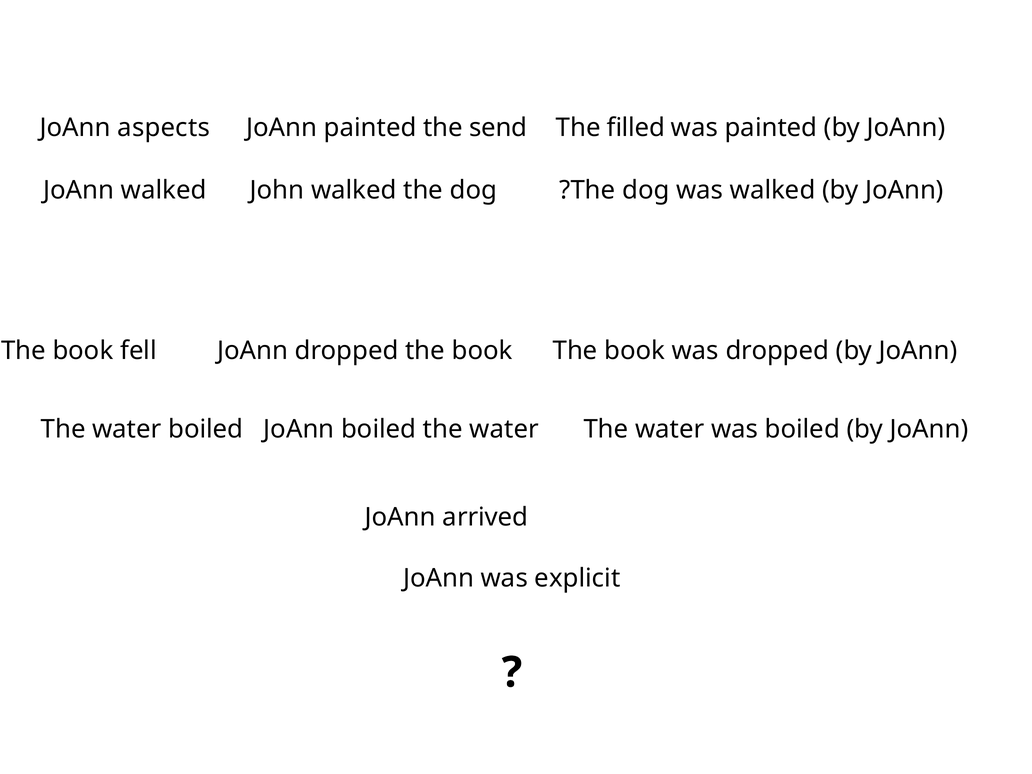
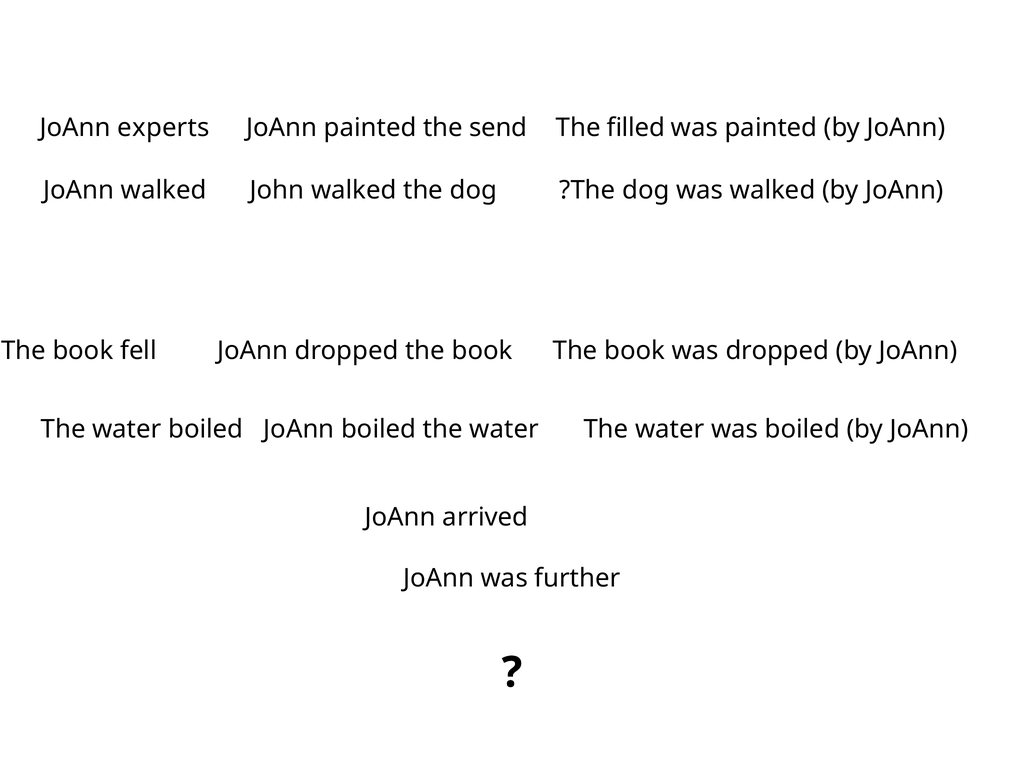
aspects: aspects -> experts
explicit: explicit -> further
